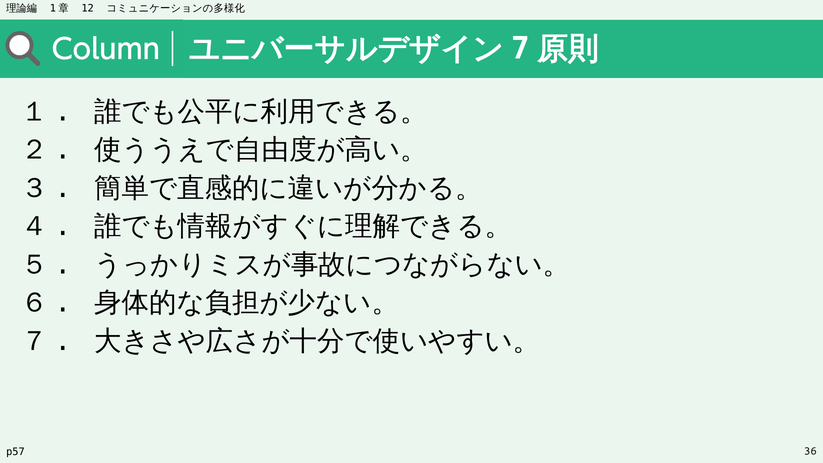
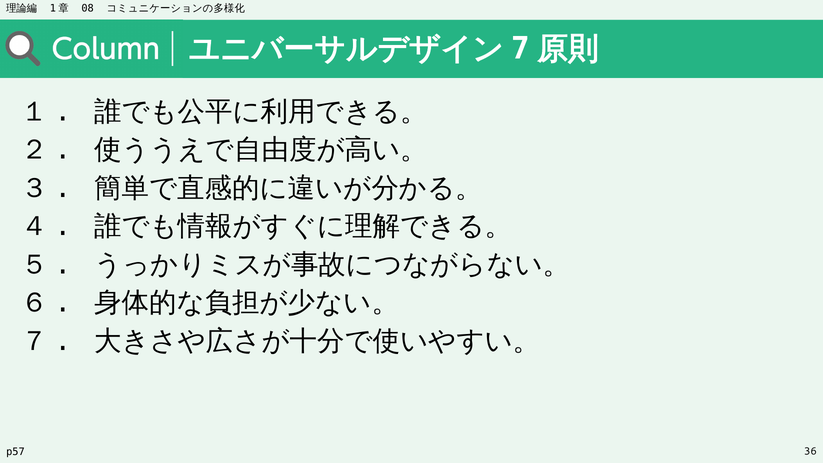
12: 12 -> 08
